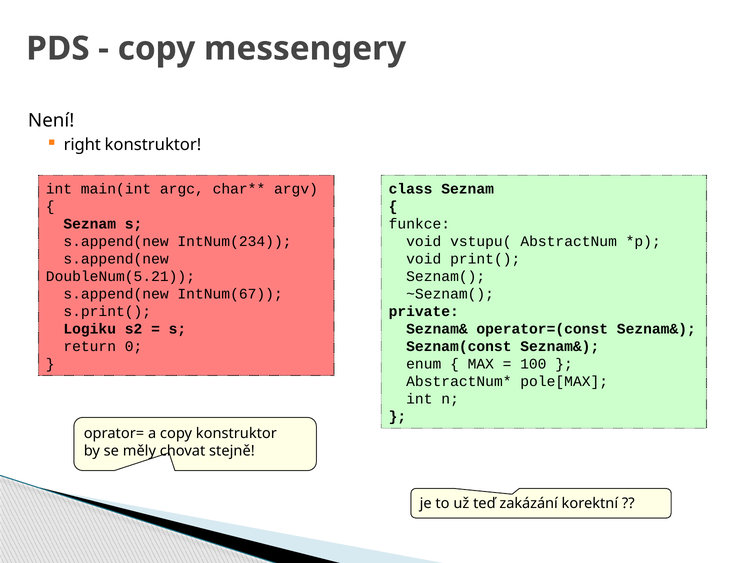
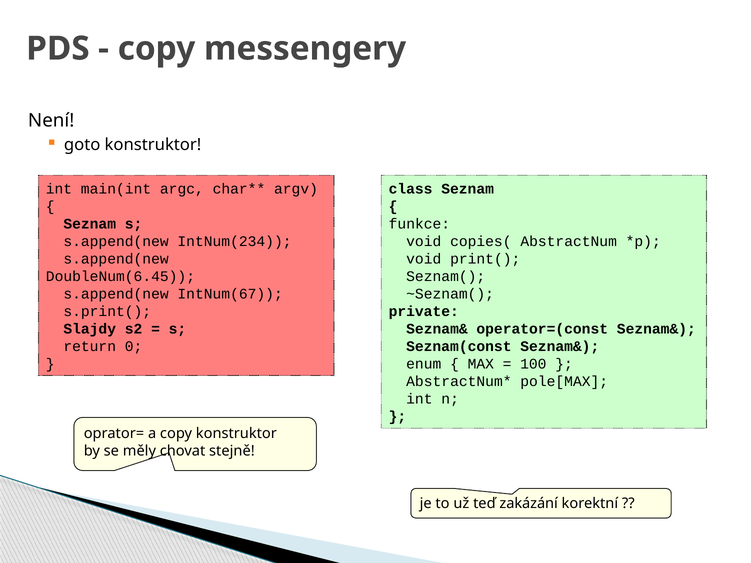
right: right -> goto
vstupu(: vstupu( -> copies(
DoubleNum(5.21: DoubleNum(5.21 -> DoubleNum(6.45
Logiku: Logiku -> Slajdy
